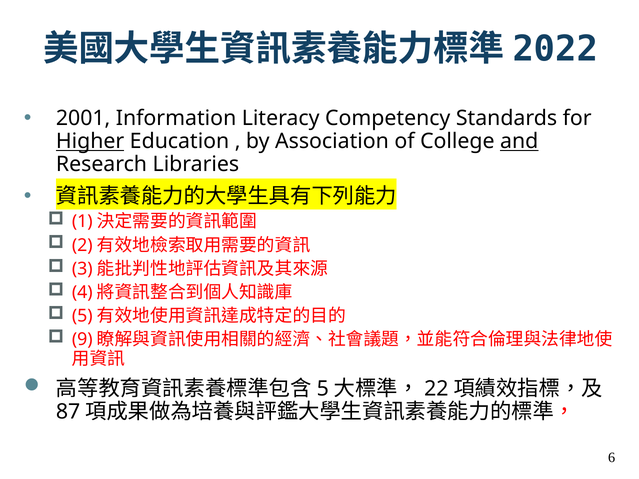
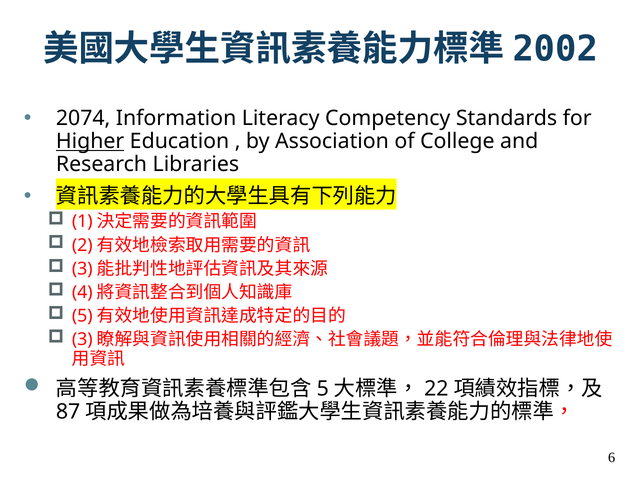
2022: 2022 -> 2002
2001: 2001 -> 2074
and underline: present -> none
9 at (82, 340): 9 -> 3
